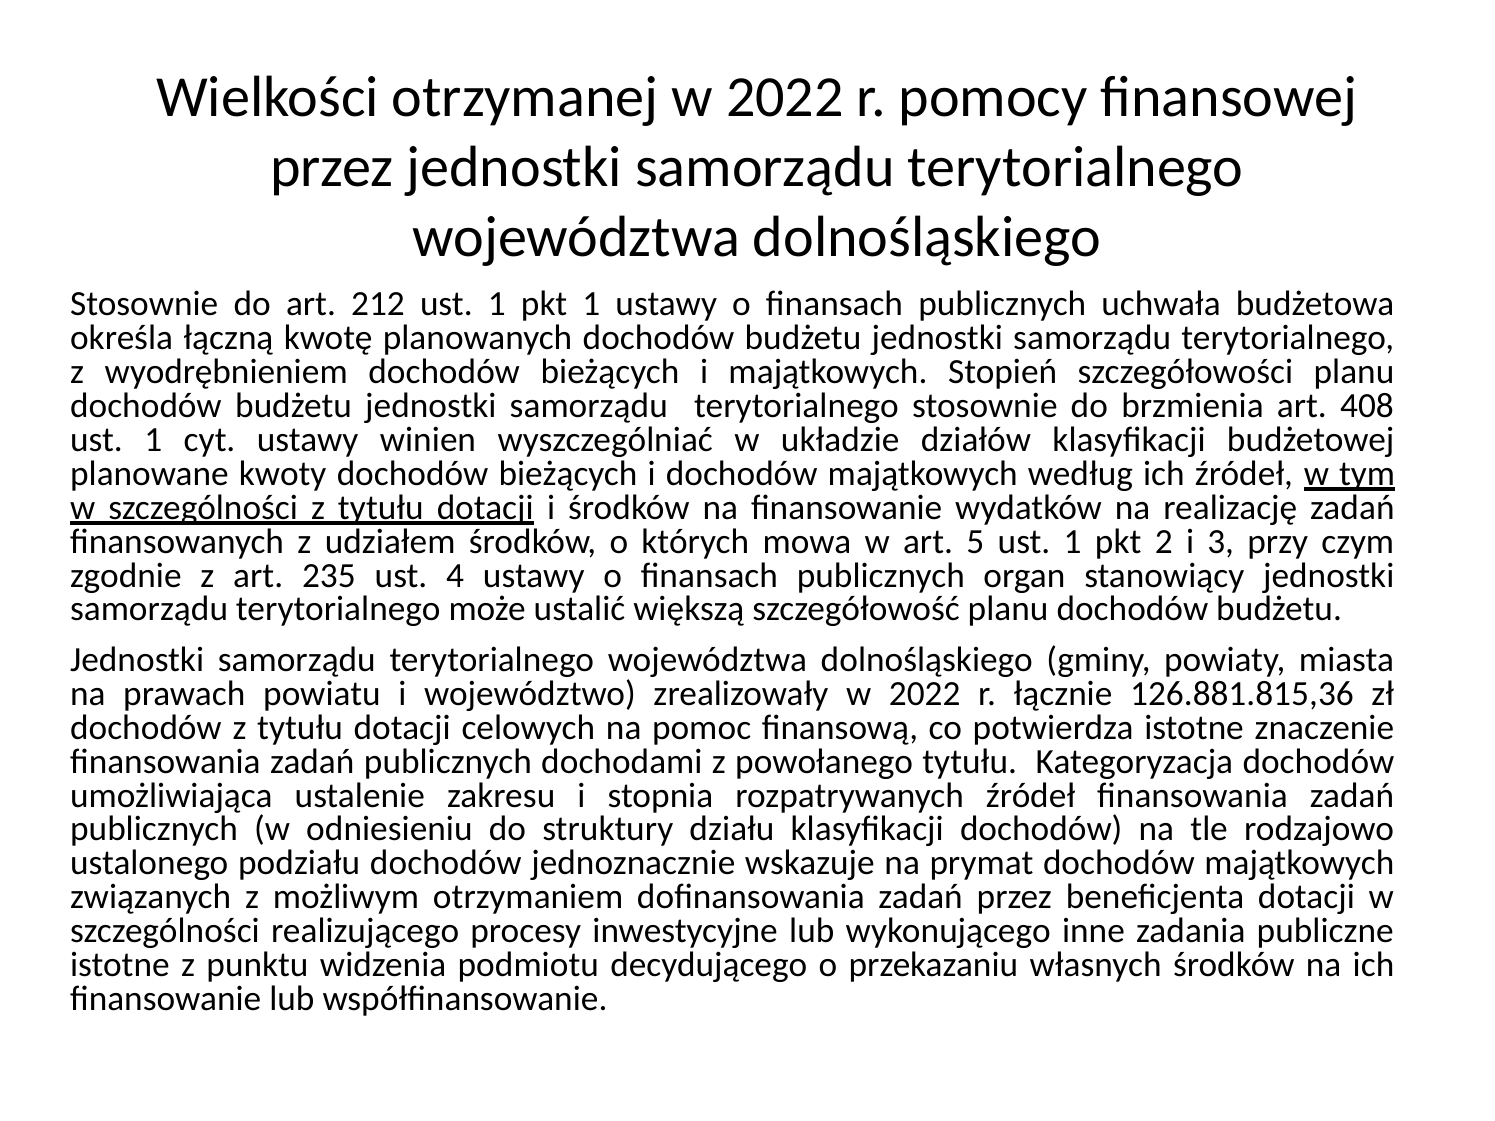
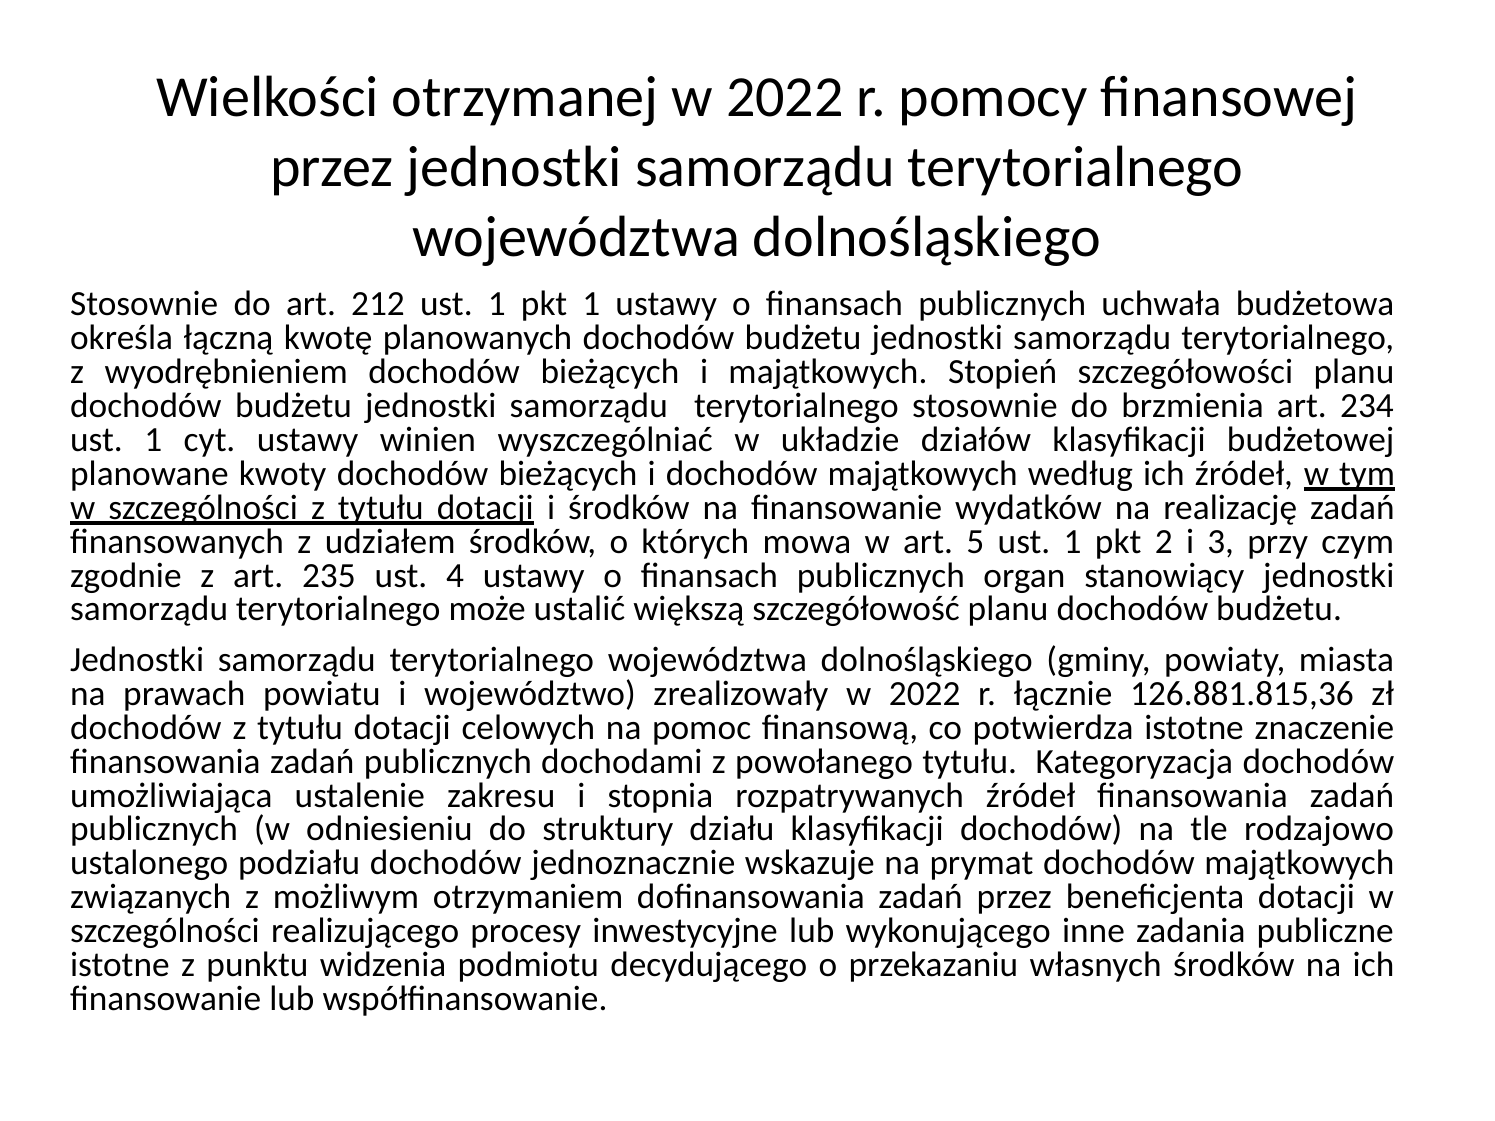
408: 408 -> 234
